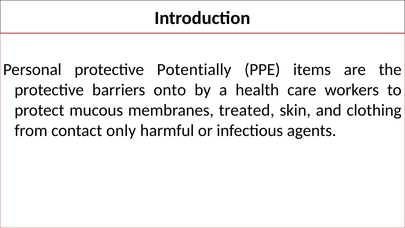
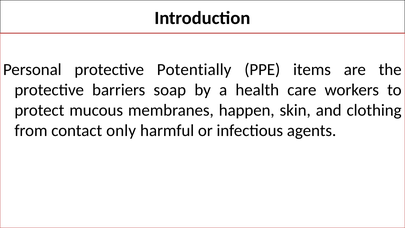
onto: onto -> soap
treated: treated -> happen
